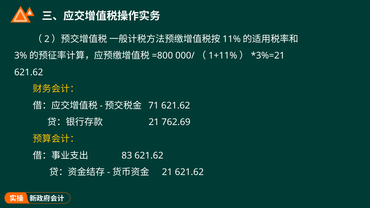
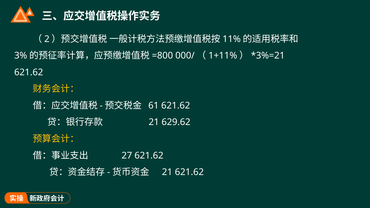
71: 71 -> 61
762.69: 762.69 -> 629.62
83: 83 -> 27
